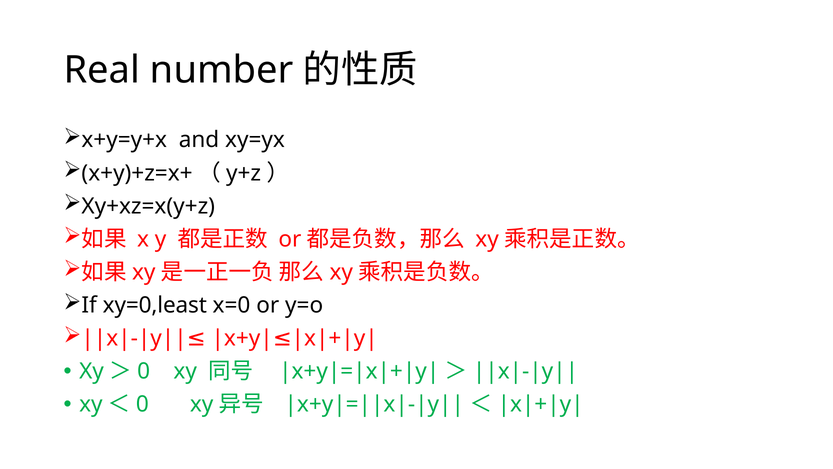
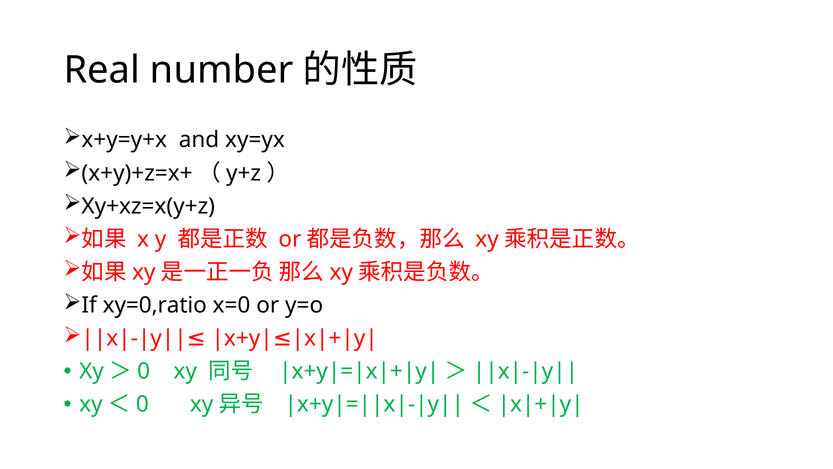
xy=0,least: xy=0,least -> xy=0,ratio
